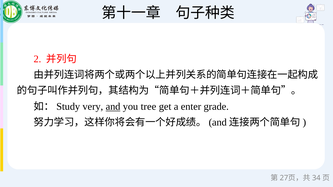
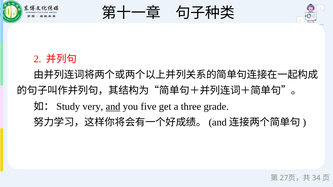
tree: tree -> five
enter: enter -> three
